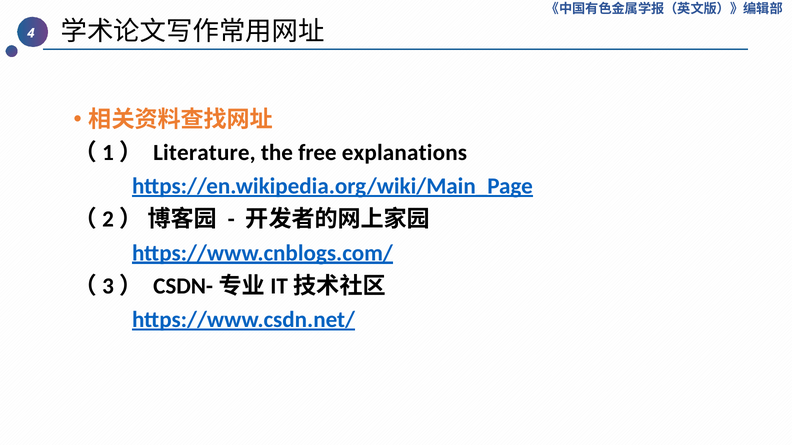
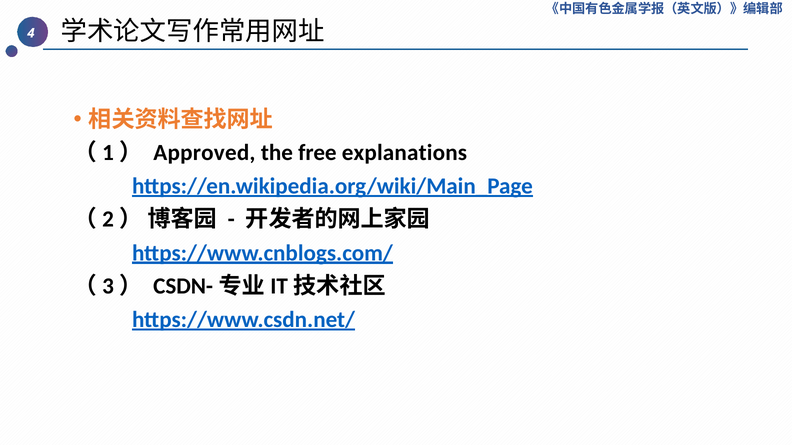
Literature: Literature -> Approved
